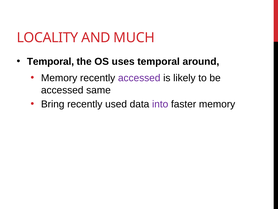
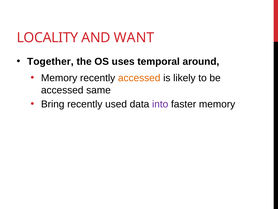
MUCH: MUCH -> WANT
Temporal at (50, 61): Temporal -> Together
accessed at (139, 78) colour: purple -> orange
